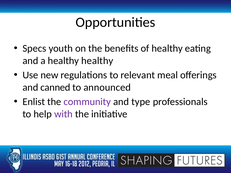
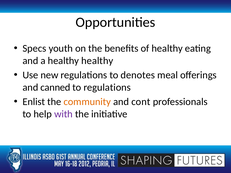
relevant: relevant -> denotes
to announced: announced -> regulations
community colour: purple -> orange
type: type -> cont
